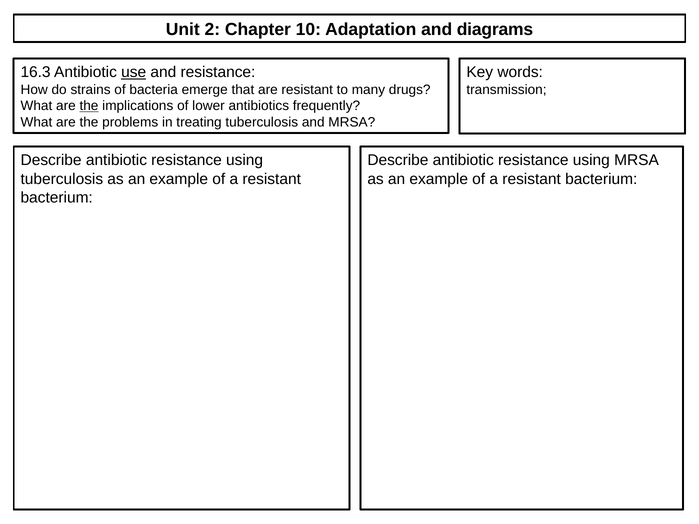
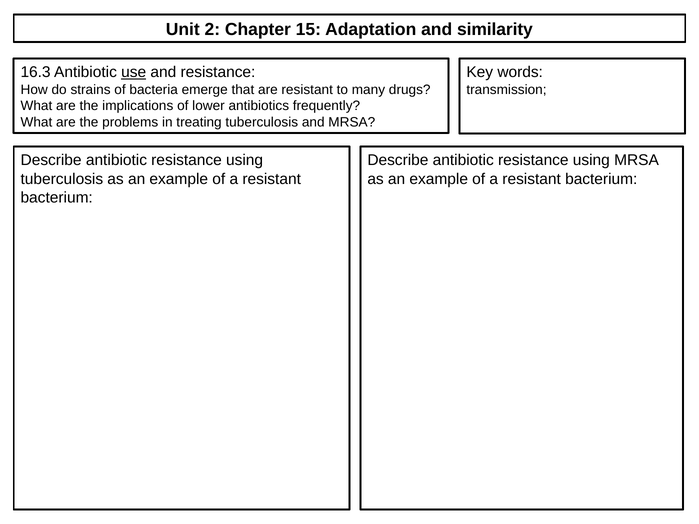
10: 10 -> 15
diagrams: diagrams -> similarity
the at (89, 106) underline: present -> none
